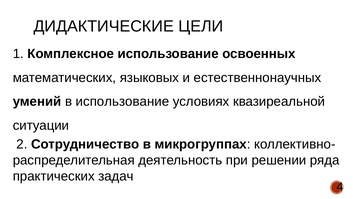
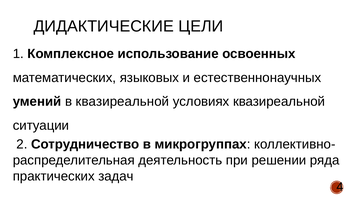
в использование: использование -> квазиреальной
